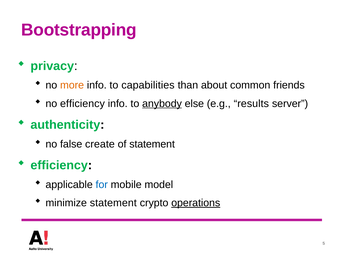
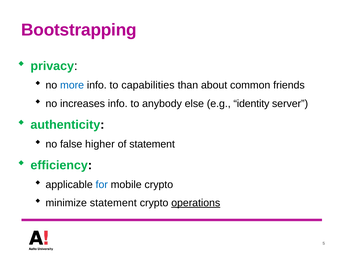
more colour: orange -> blue
no efficiency: efficiency -> increases
anybody underline: present -> none
results: results -> identity
create: create -> higher
mobile model: model -> crypto
